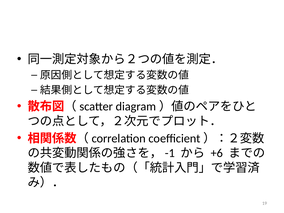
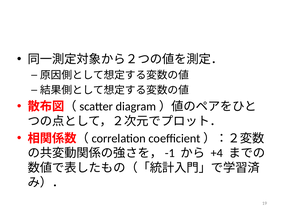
+6: +6 -> +4
